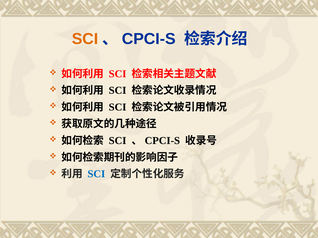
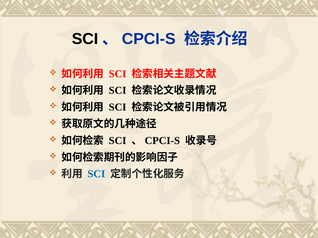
SCI at (85, 39) colour: orange -> black
